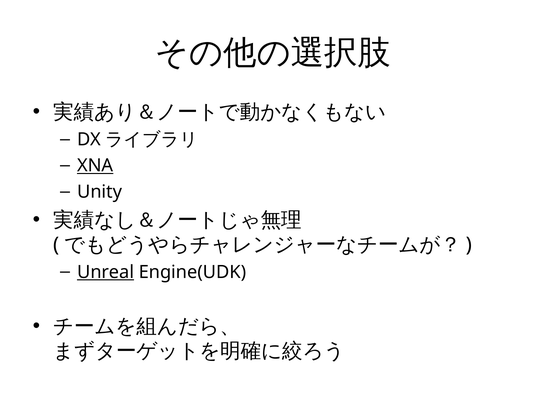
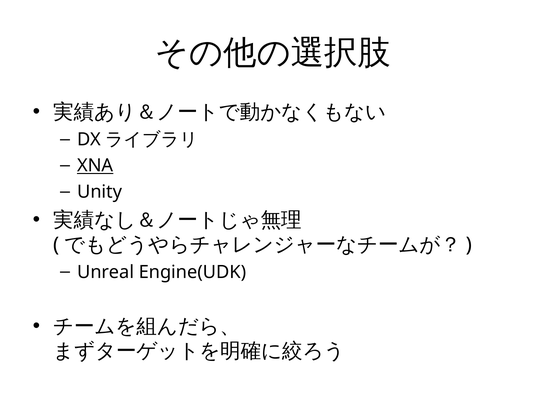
Unreal underline: present -> none
